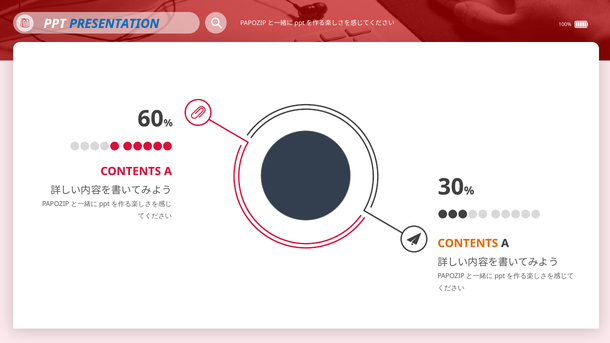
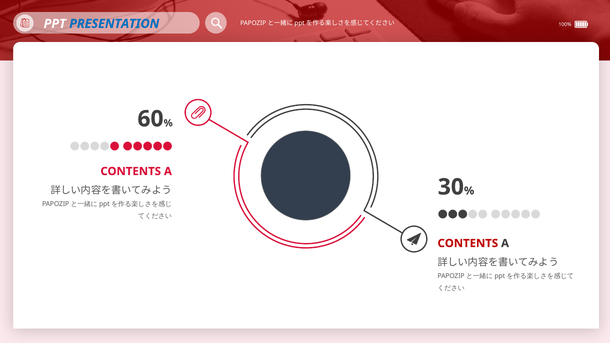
CONTENTS at (468, 243) colour: orange -> red
